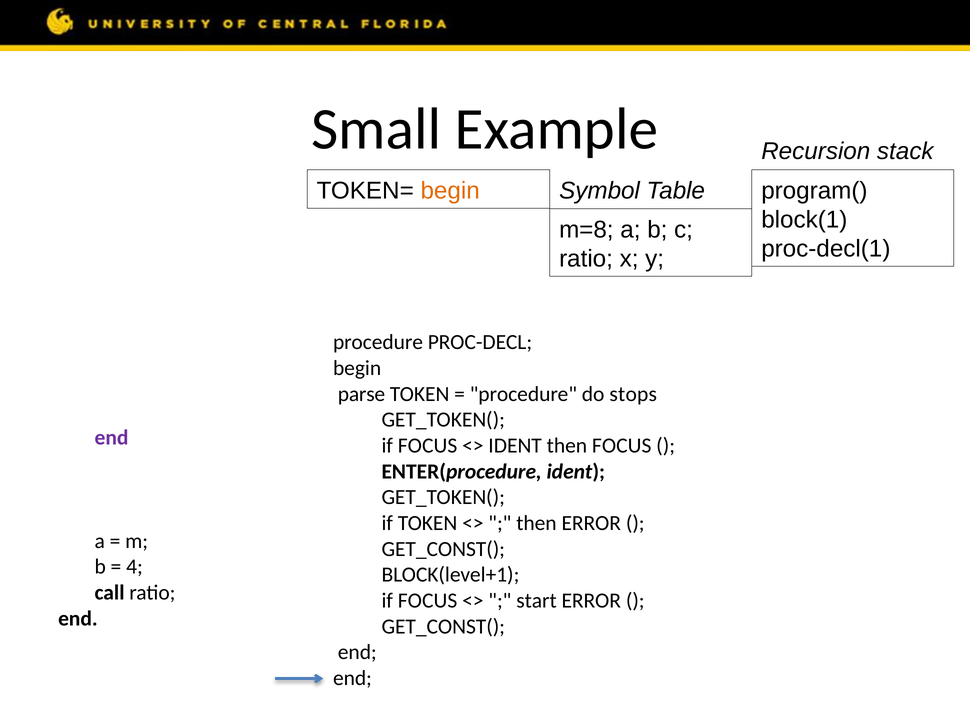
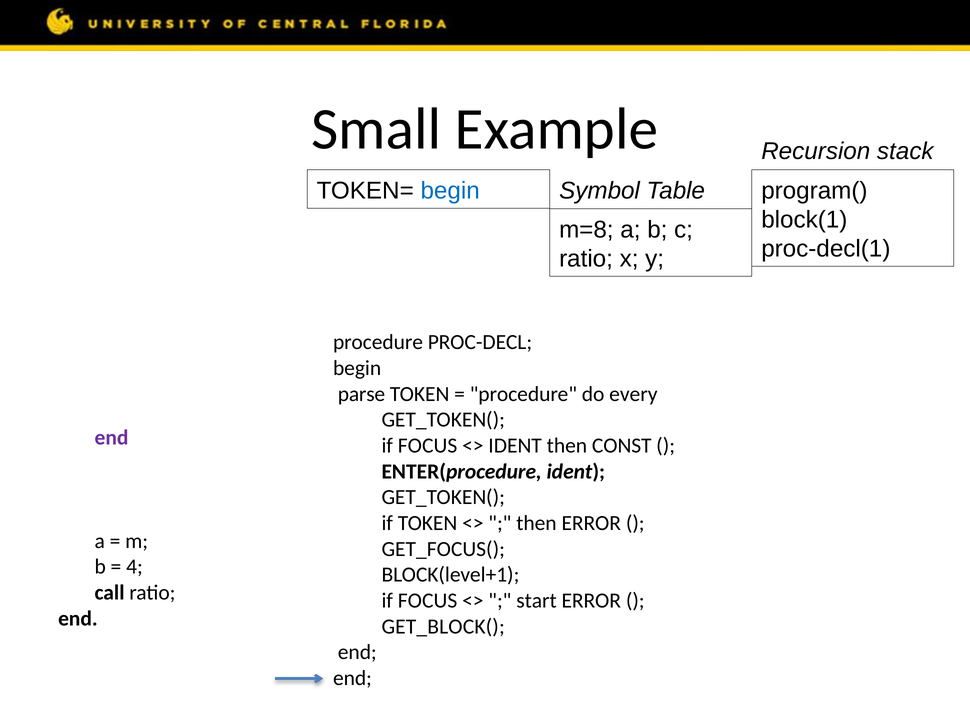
begin at (450, 191) colour: orange -> blue
stops: stops -> every
then FOCUS: FOCUS -> CONST
GET_CONST( at (443, 549): GET_CONST( -> GET_FOCUS(
GET_CONST( at (443, 627): GET_CONST( -> GET_BLOCK(
